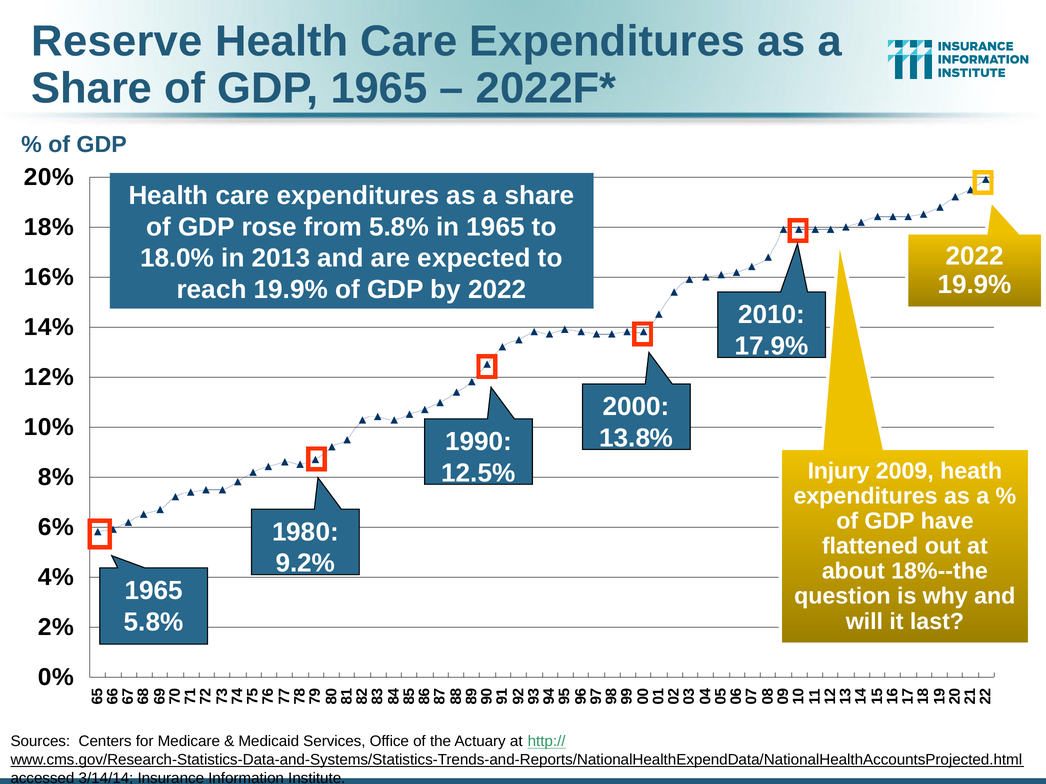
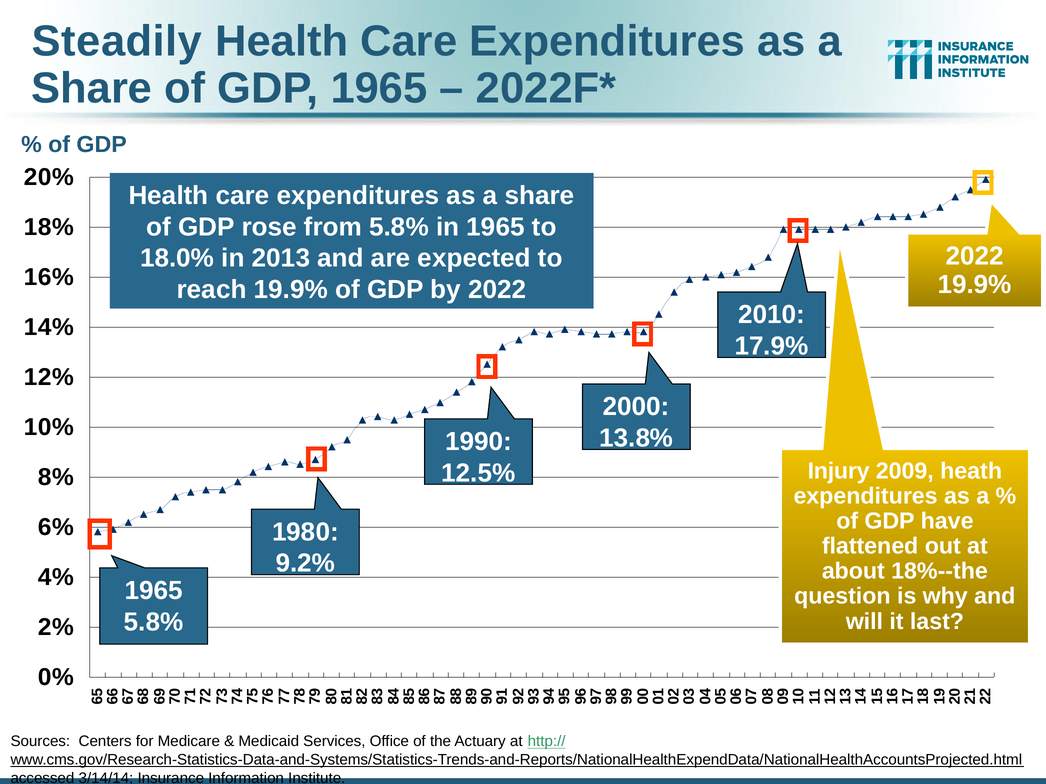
Reserve: Reserve -> Steadily
